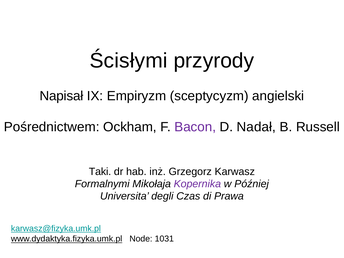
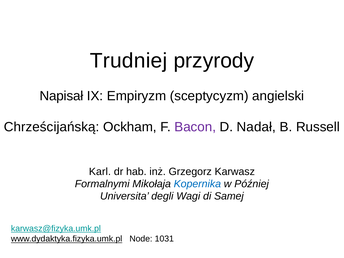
Ścisłymi: Ścisłymi -> Trudniej
Pośrednictwem: Pośrednictwem -> Chrześcijańską
Taki: Taki -> Karl
Kopernika colour: purple -> blue
Czas: Czas -> Wagi
Prawa: Prawa -> Samej
